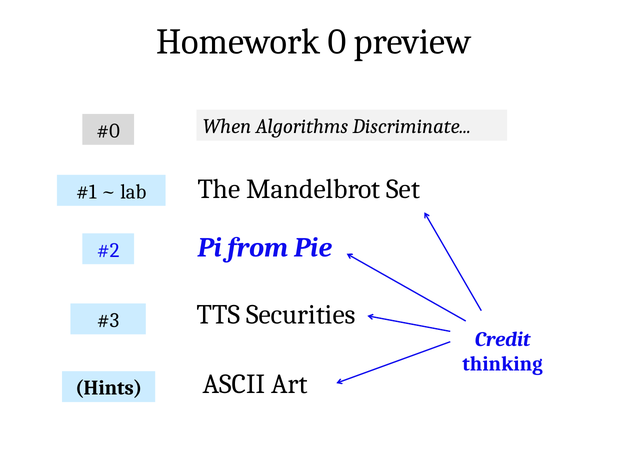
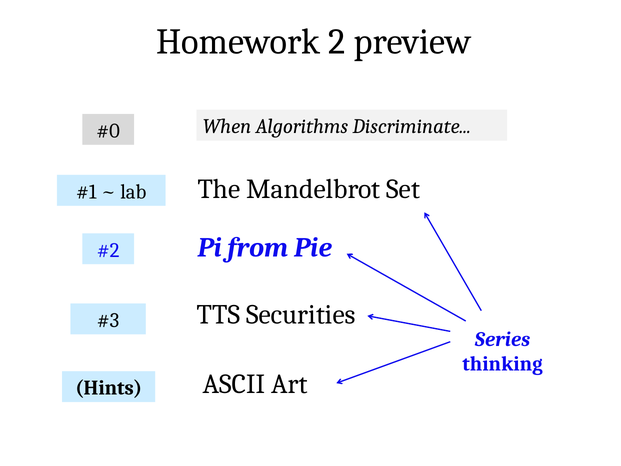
0: 0 -> 2
Credit: Credit -> Series
